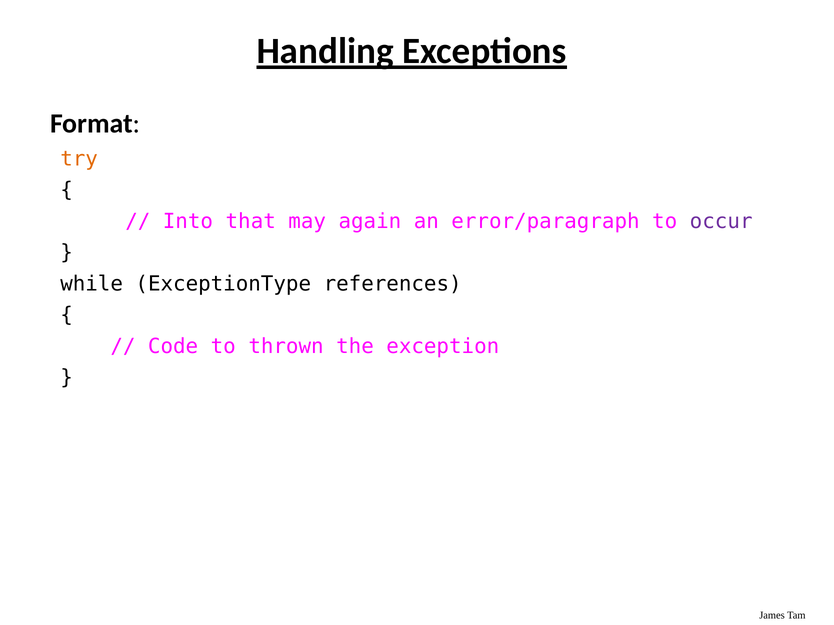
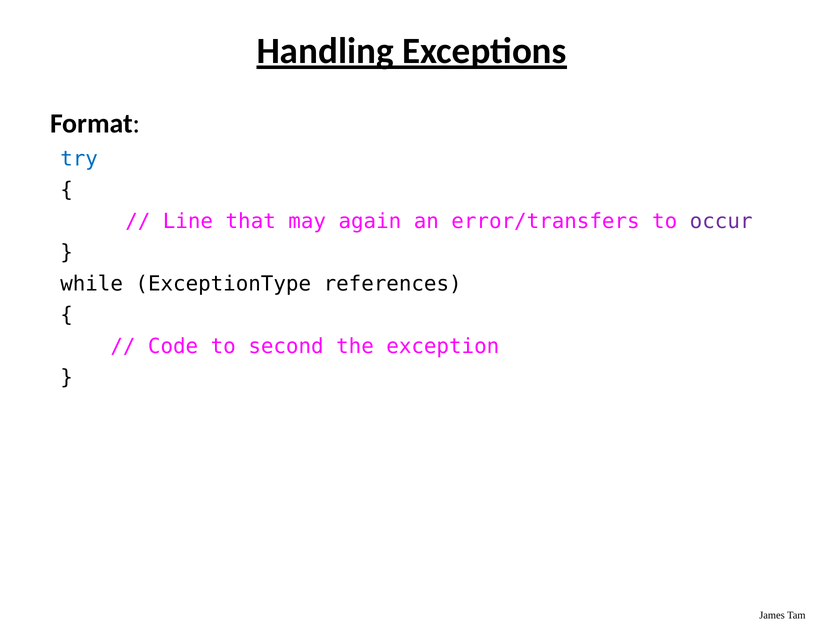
try colour: orange -> blue
Into: Into -> Line
error/paragraph: error/paragraph -> error/transfers
thrown: thrown -> second
